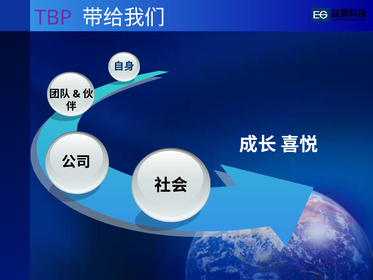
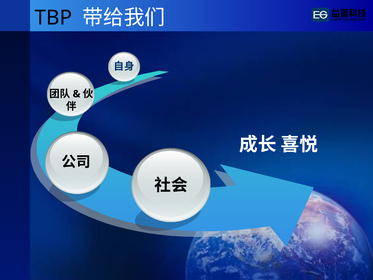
TBP colour: purple -> black
